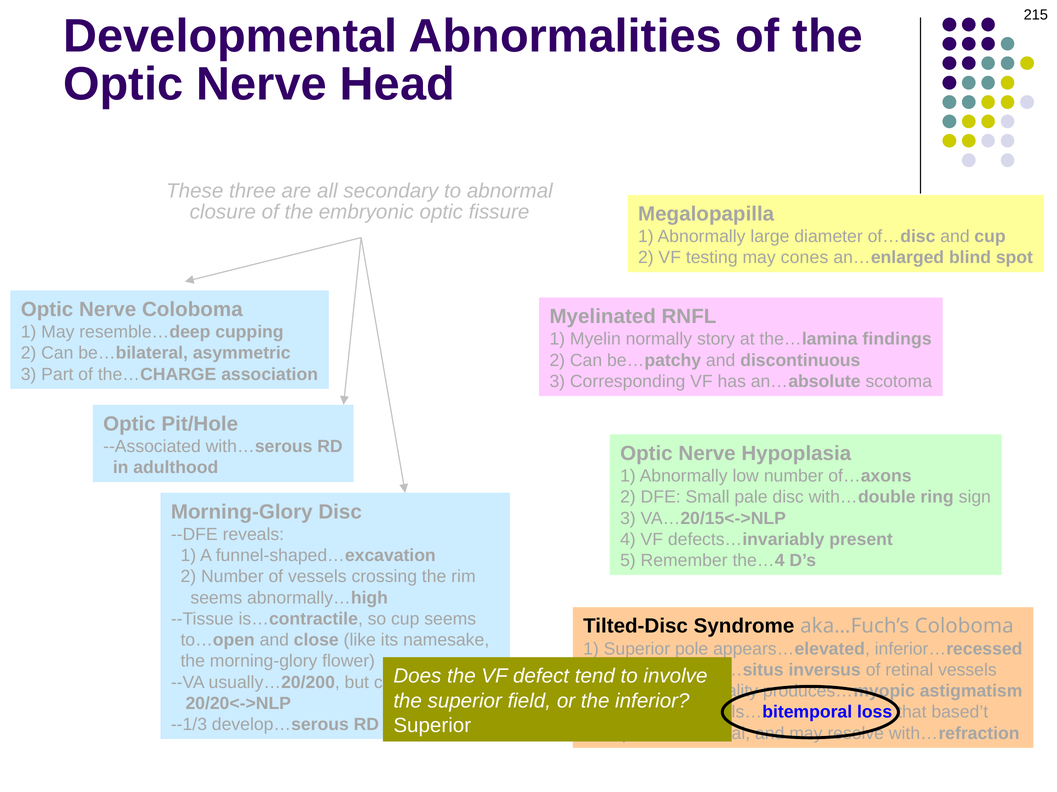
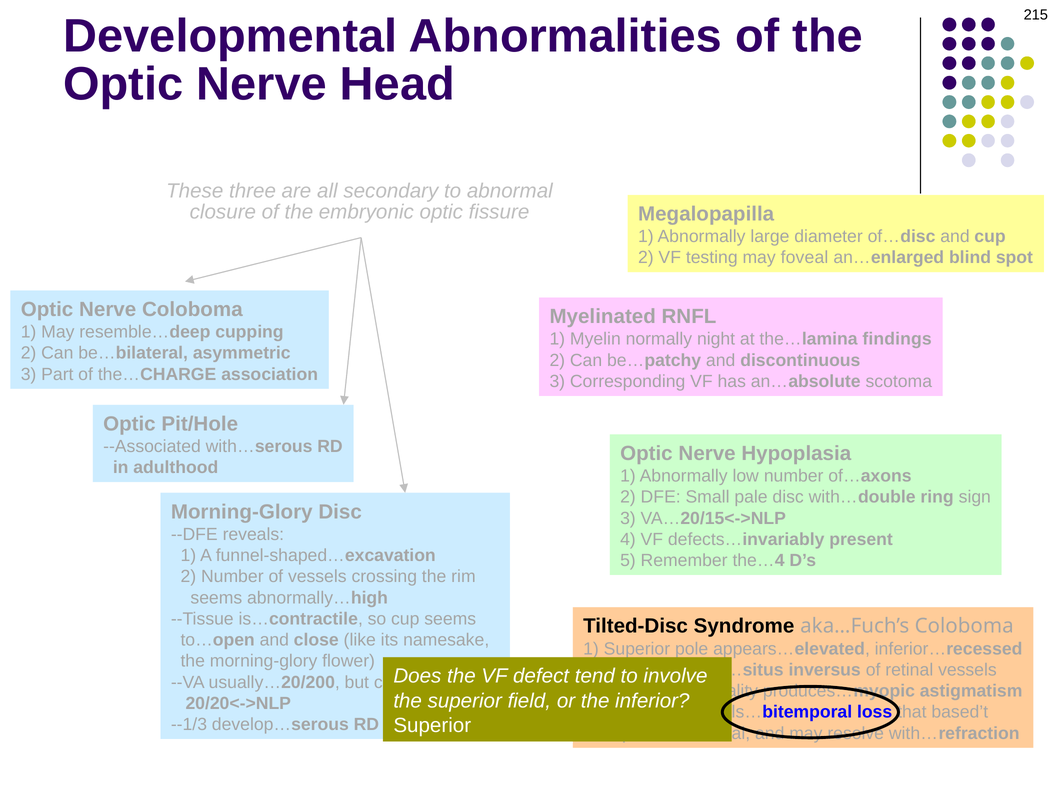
cones: cones -> foveal
story: story -> night
